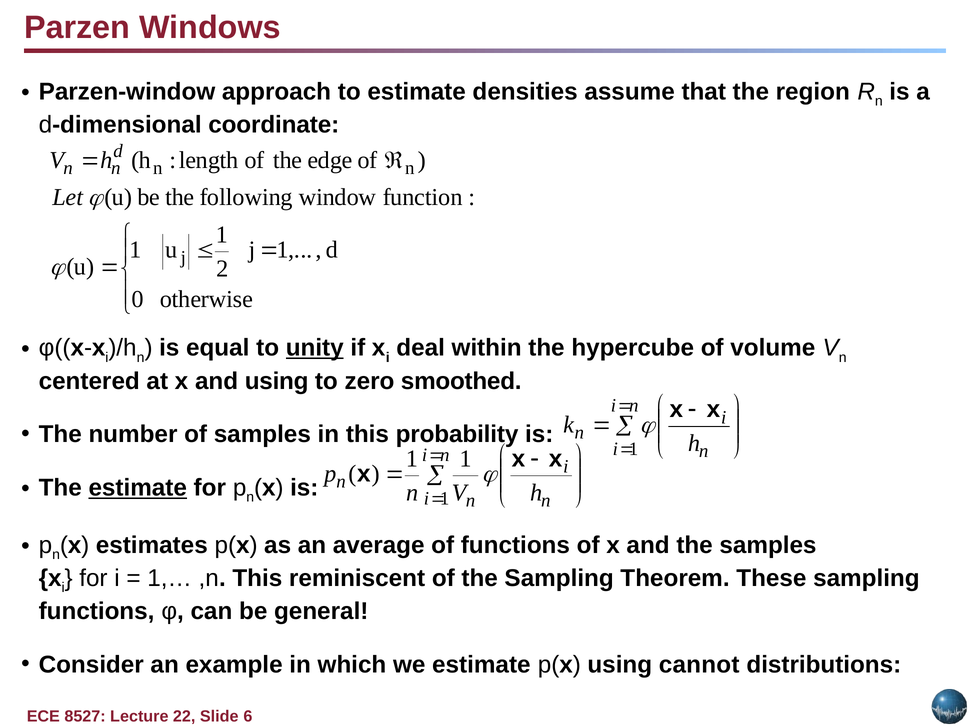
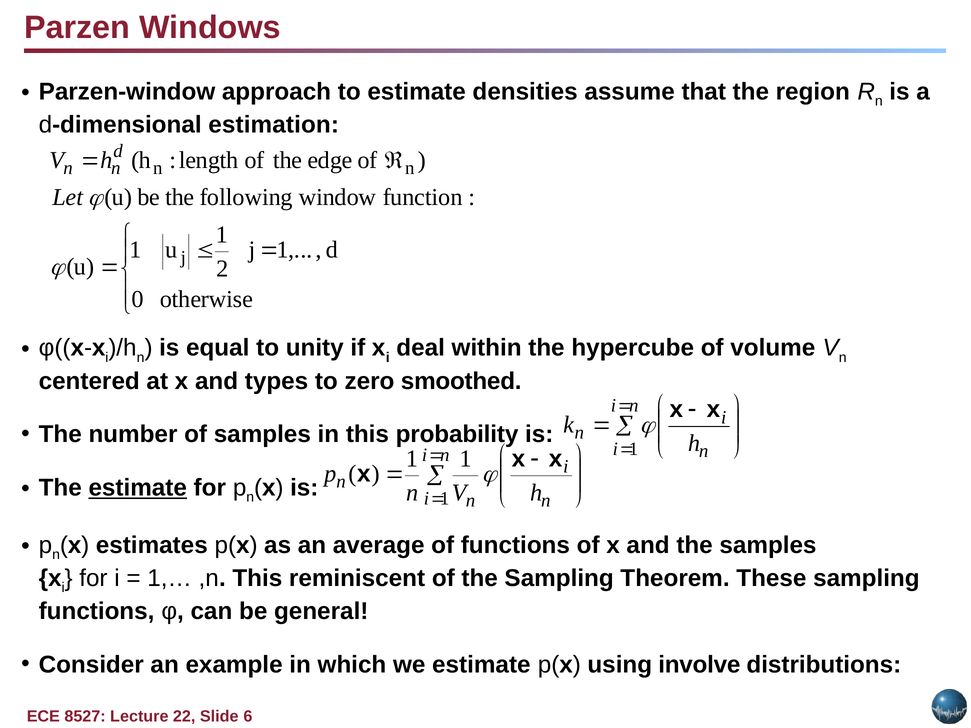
coordinate: coordinate -> estimation
unity underline: present -> none
and using: using -> types
cannot: cannot -> involve
